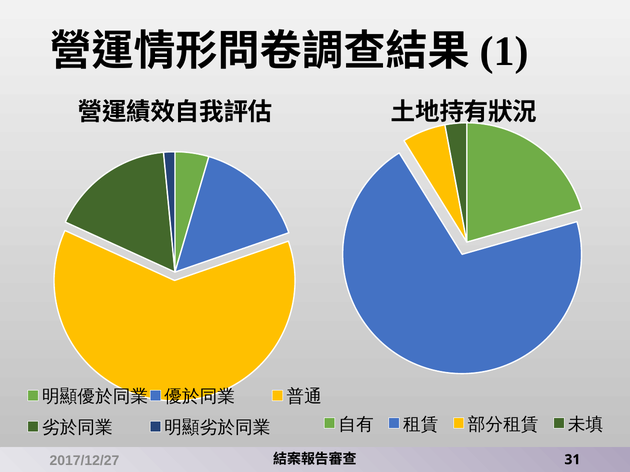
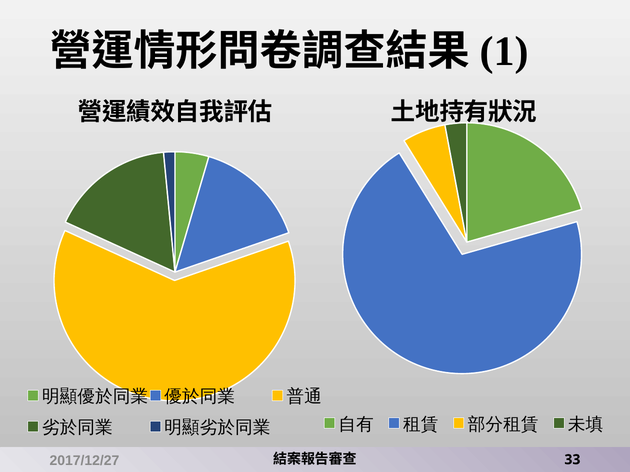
31: 31 -> 33
